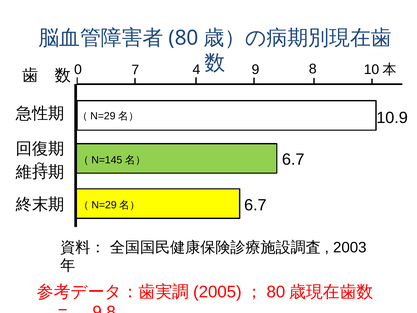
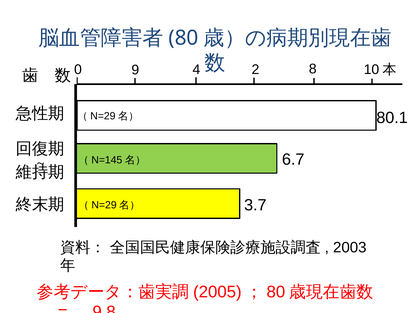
7: 7 -> 9
9: 9 -> 2
10.9: 10.9 -> 80.1
6.7 at (255, 205): 6.7 -> 3.7
